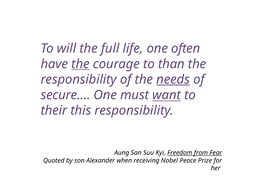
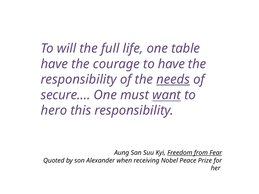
often: often -> table
the at (81, 64) underline: present -> none
to than: than -> have
their: their -> hero
